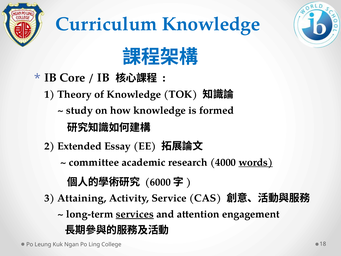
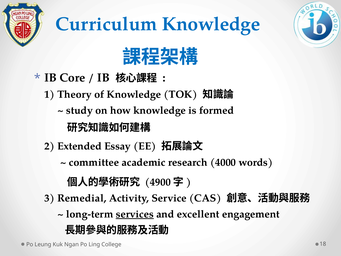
words underline: present -> none
6000: 6000 -> 4900
Attaining: Attaining -> Remedial
attention: attention -> excellent
